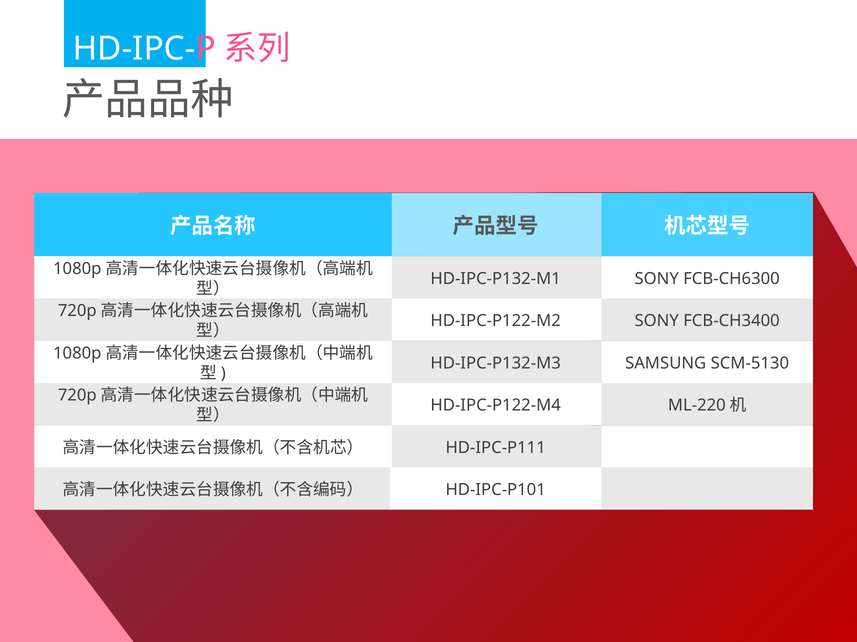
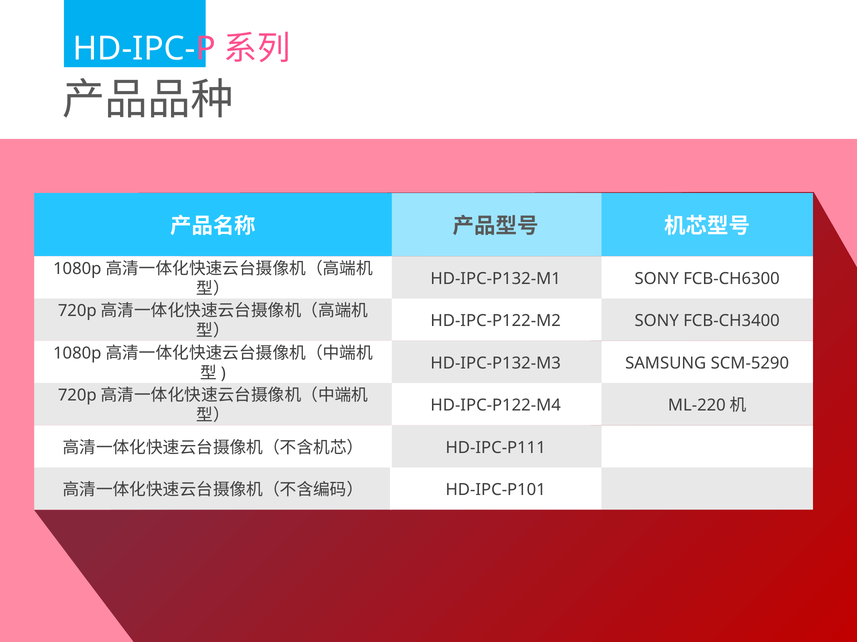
SCM-5130: SCM-5130 -> SCM-5290
